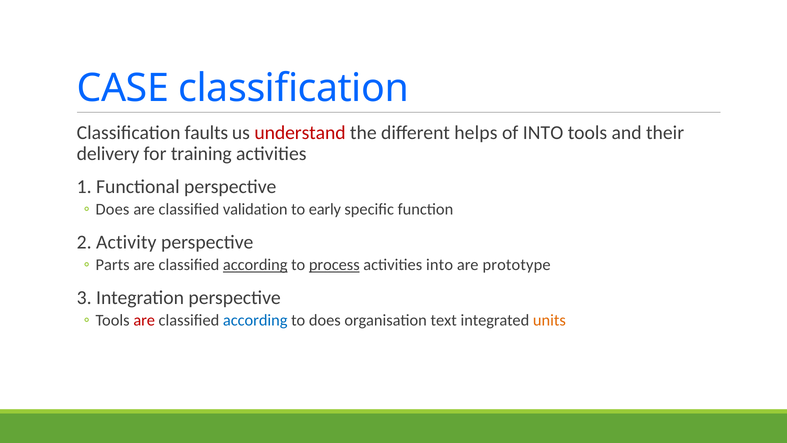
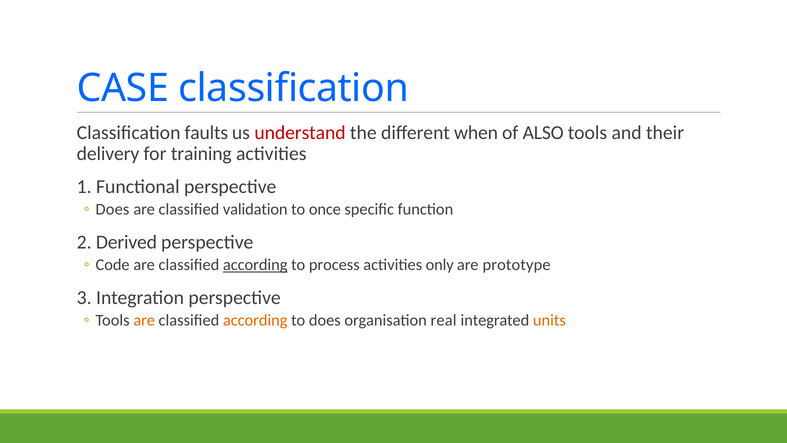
helps: helps -> when
of INTO: INTO -> ALSO
early: early -> once
Activity: Activity -> Derived
Parts: Parts -> Code
process underline: present -> none
activities into: into -> only
are at (144, 320) colour: red -> orange
according at (255, 320) colour: blue -> orange
text: text -> real
